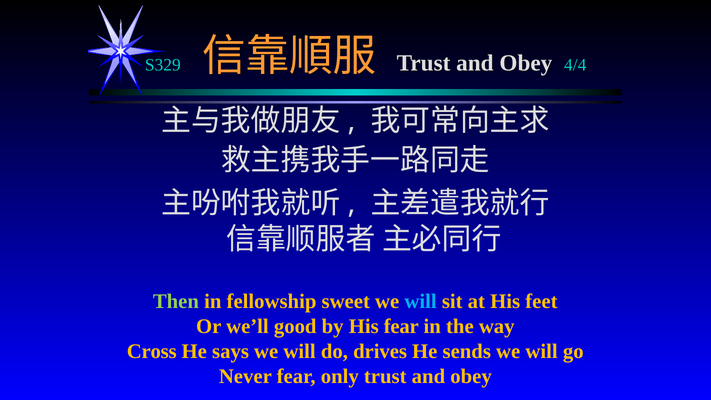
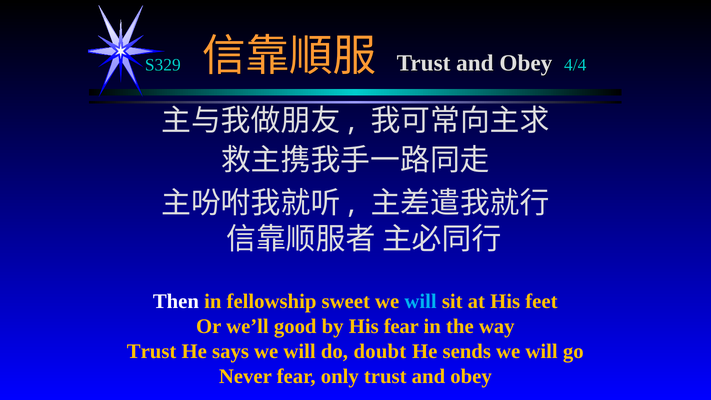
Then colour: light green -> white
Cross at (152, 351): Cross -> Trust
drives: drives -> doubt
